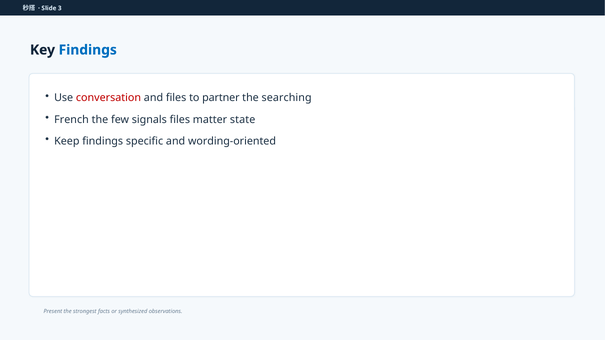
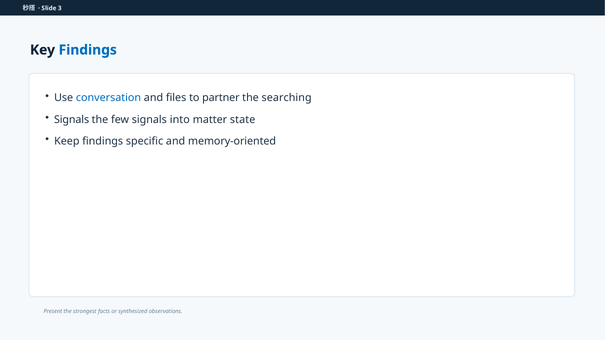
conversation colour: red -> blue
French at (72, 120): French -> Signals
signals files: files -> into
wording-oriented: wording-oriented -> memory-oriented
